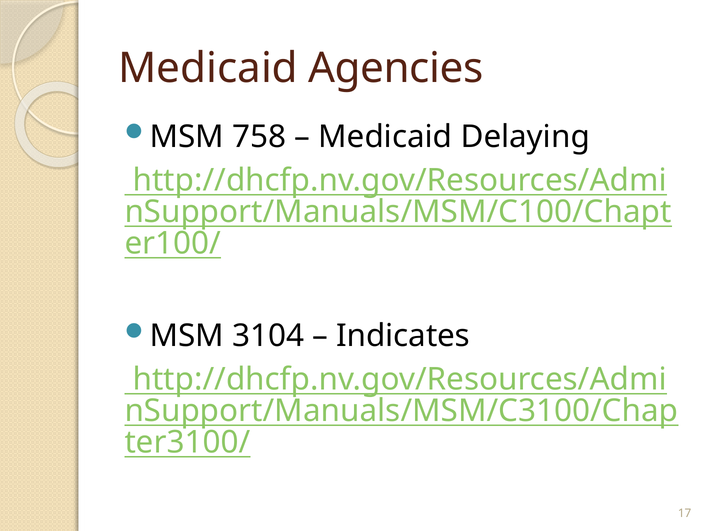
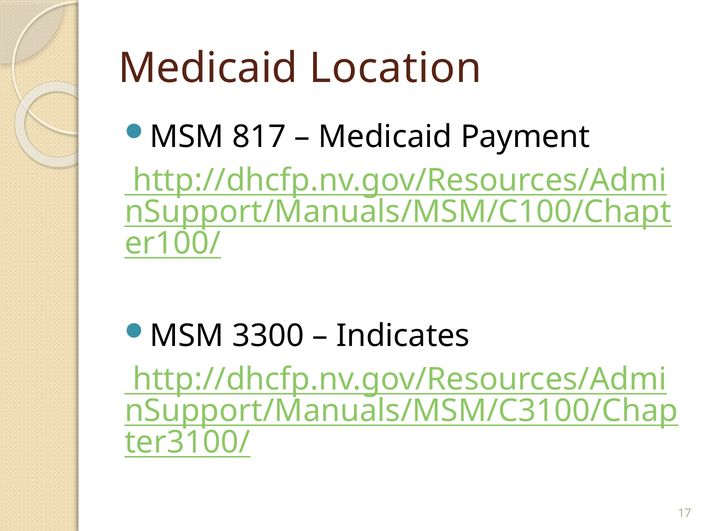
Agencies: Agencies -> Location
758: 758 -> 817
Delaying: Delaying -> Payment
3104: 3104 -> 3300
